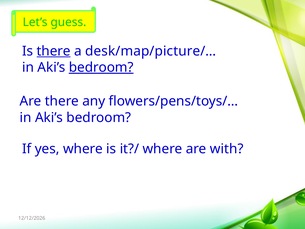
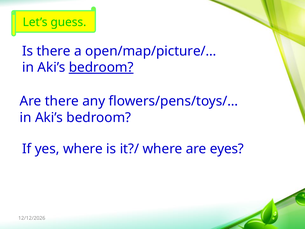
there at (54, 51) underline: present -> none
desk/map/picture/…: desk/map/picture/… -> open/map/picture/…
with: with -> eyes
